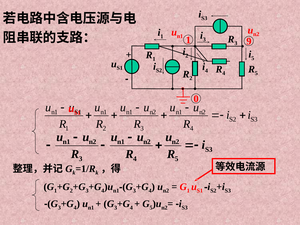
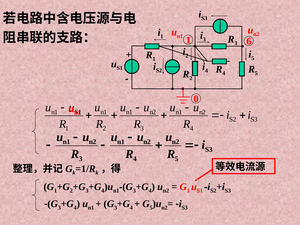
9: 9 -> 6
